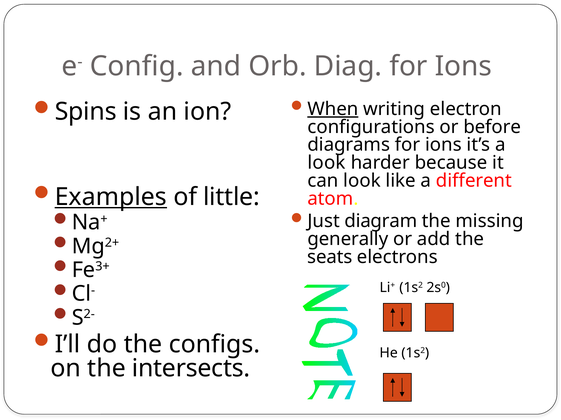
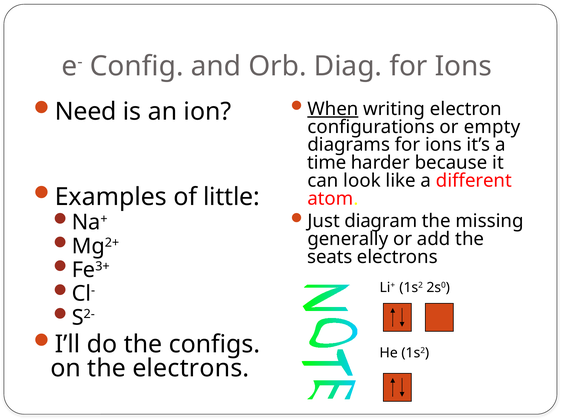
Spins: Spins -> Need
before: before -> empty
look at (327, 163): look -> time
Examples underline: present -> none
the intersects: intersects -> electrons
